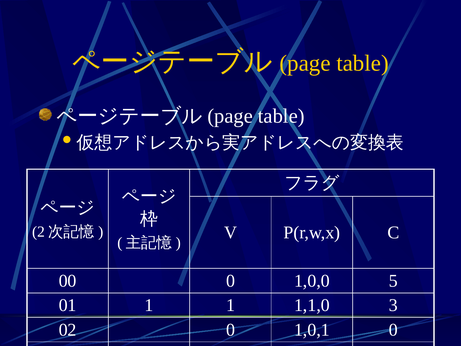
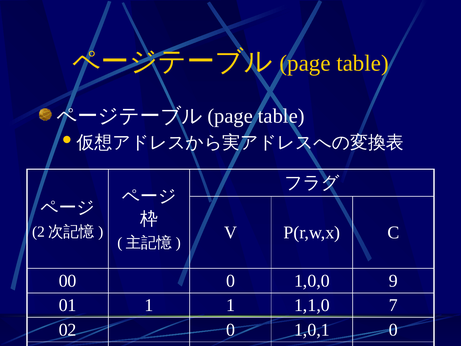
5: 5 -> 9
3: 3 -> 7
